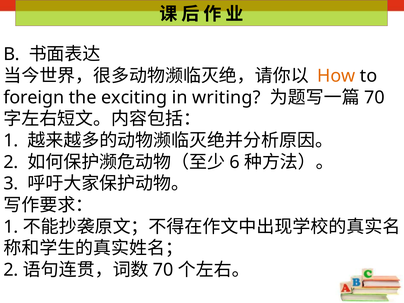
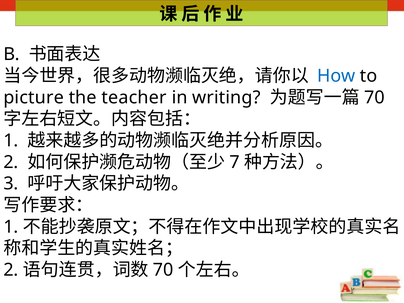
How colour: orange -> blue
foreign: foreign -> picture
exciting: exciting -> teacher
6: 6 -> 7
